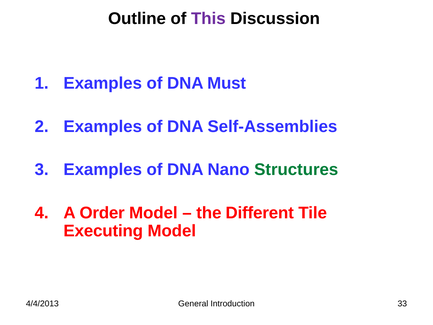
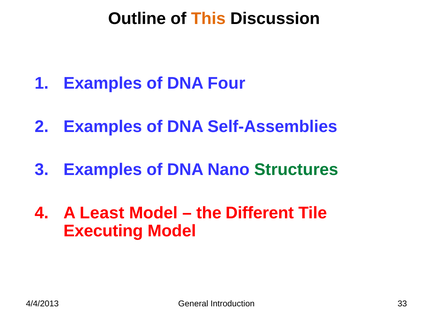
This colour: purple -> orange
Must: Must -> Four
Order: Order -> Least
